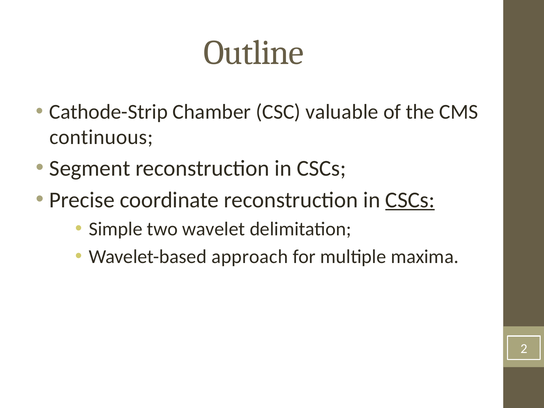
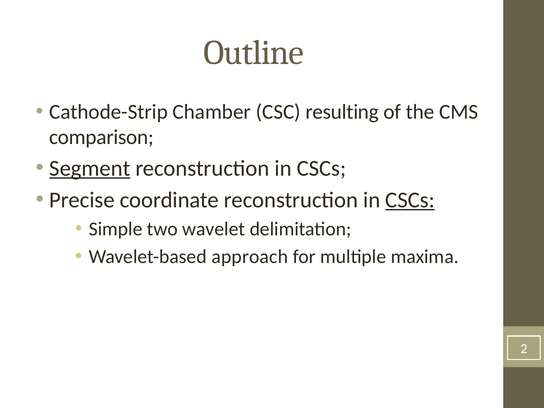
valuable: valuable -> resulting
continuous: continuous -> comparison
Segment underline: none -> present
